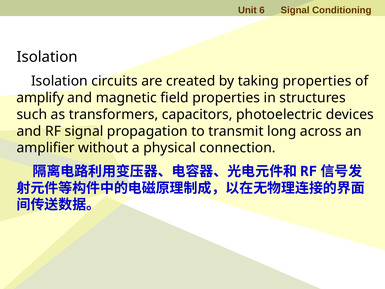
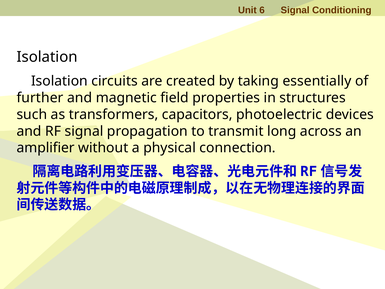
taking properties: properties -> essentially
amplify: amplify -> further
